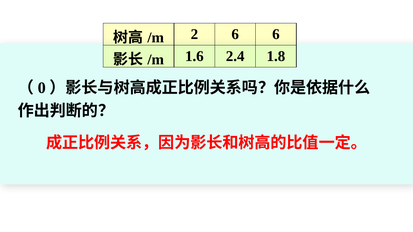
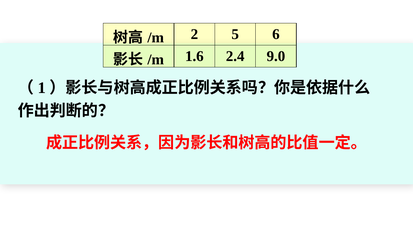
2 6: 6 -> 5
1.8: 1.8 -> 9.0
0: 0 -> 1
